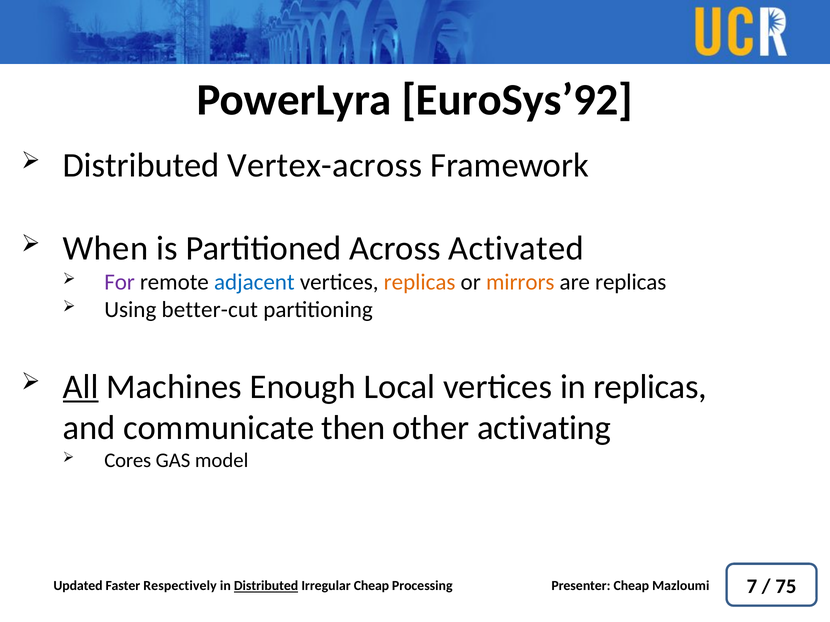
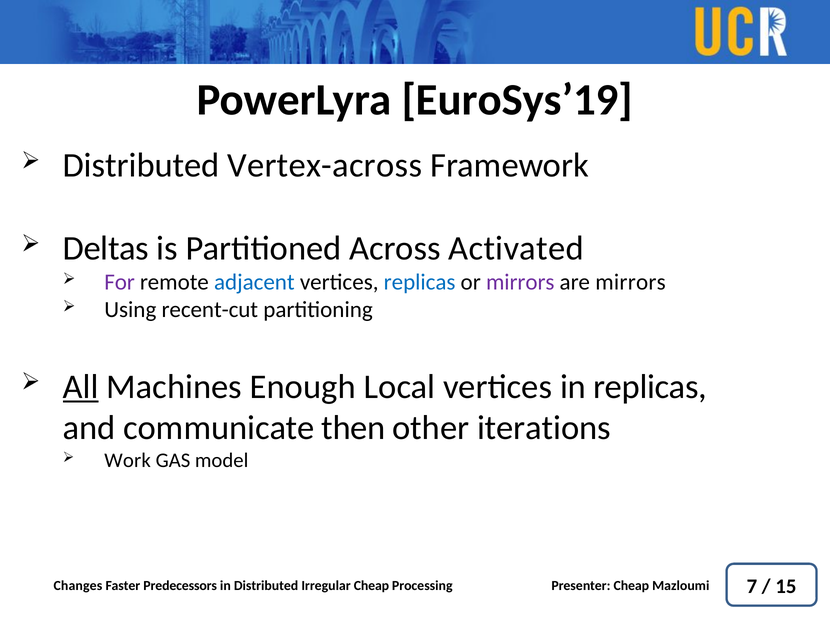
EuroSys’92: EuroSys’92 -> EuroSys’19
When: When -> Deltas
replicas at (420, 282) colour: orange -> blue
mirrors at (520, 282) colour: orange -> purple
are replicas: replicas -> mirrors
better-cut: better-cut -> recent-cut
activating: activating -> iterations
Cores: Cores -> Work
75: 75 -> 15
Updated: Updated -> Changes
Respectively: Respectively -> Predecessors
Distributed at (266, 586) underline: present -> none
